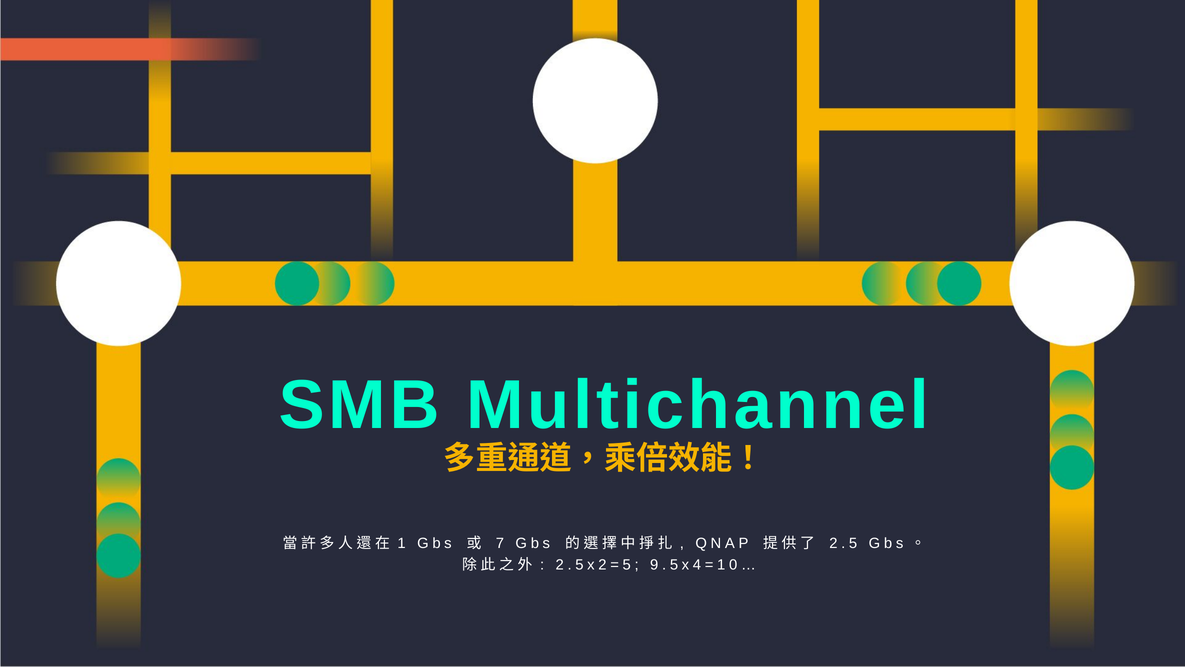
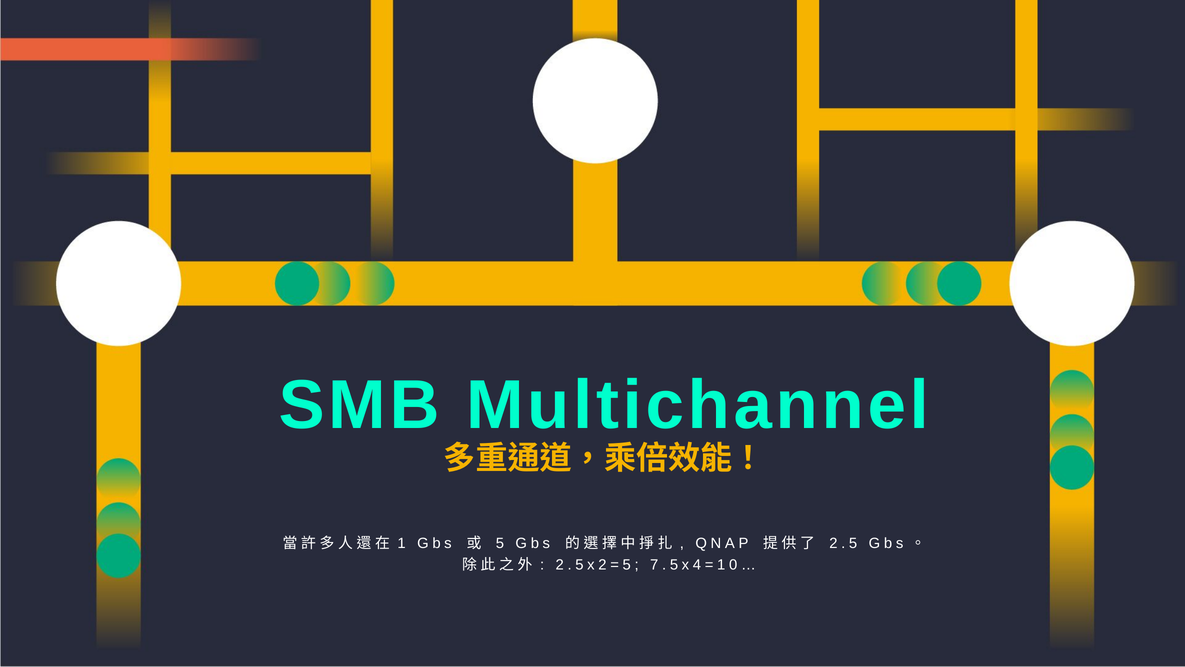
7 at (500, 543): 7 -> 5
9: 9 -> 7
